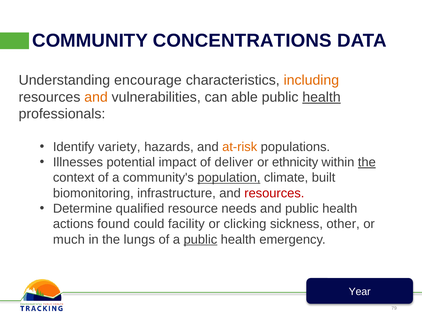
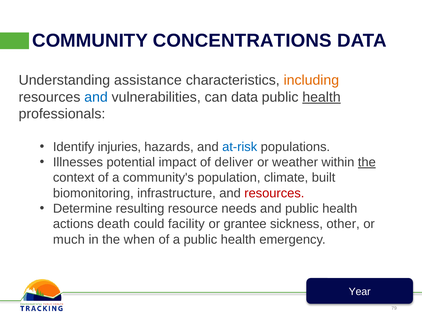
encourage: encourage -> assistance
and at (96, 97) colour: orange -> blue
can able: able -> data
variety: variety -> injuries
at-risk colour: orange -> blue
ethnicity: ethnicity -> weather
population underline: present -> none
qualified: qualified -> resulting
found: found -> death
clicking: clicking -> grantee
lungs: lungs -> when
public at (200, 240) underline: present -> none
